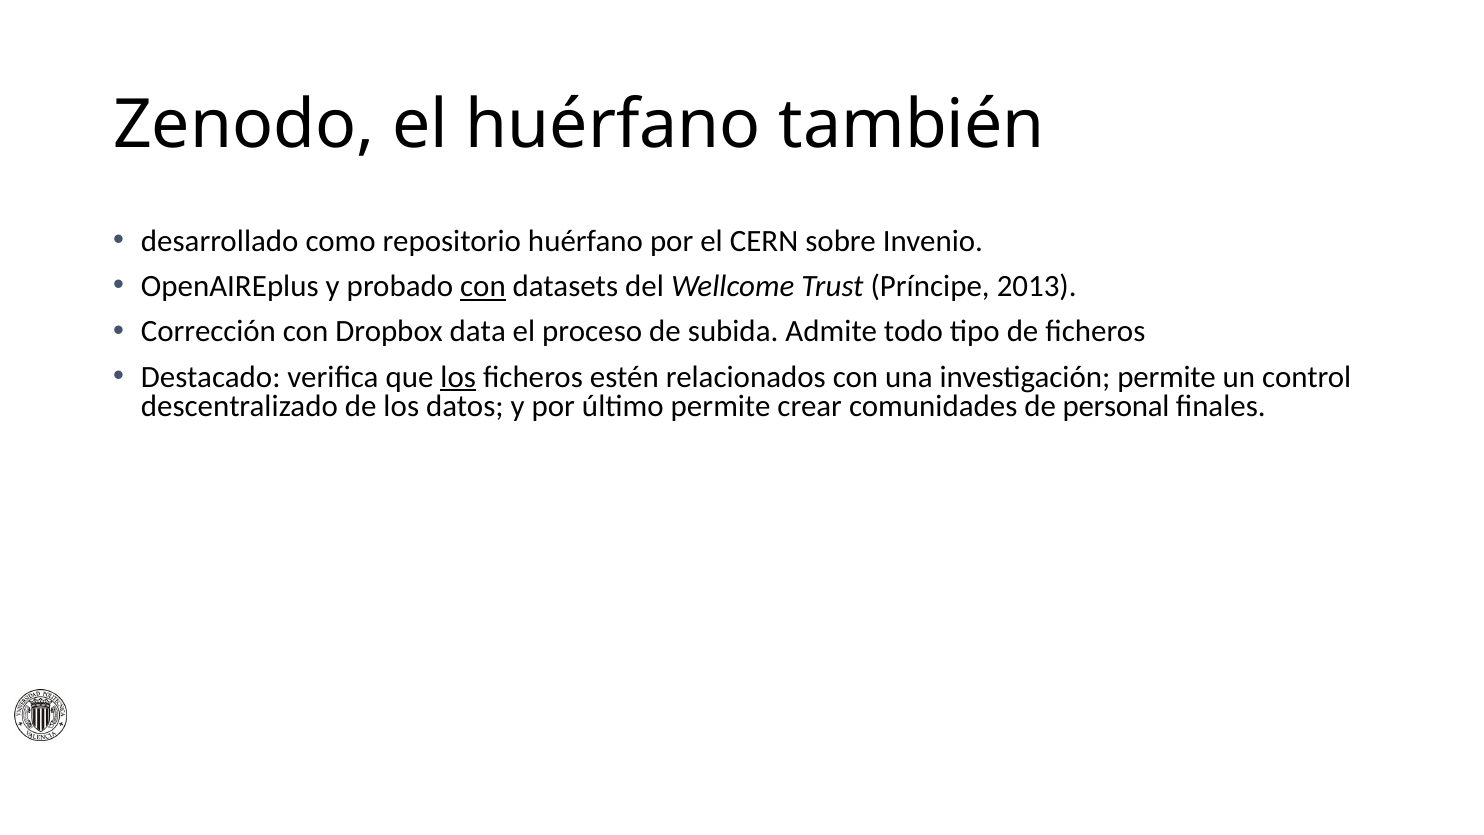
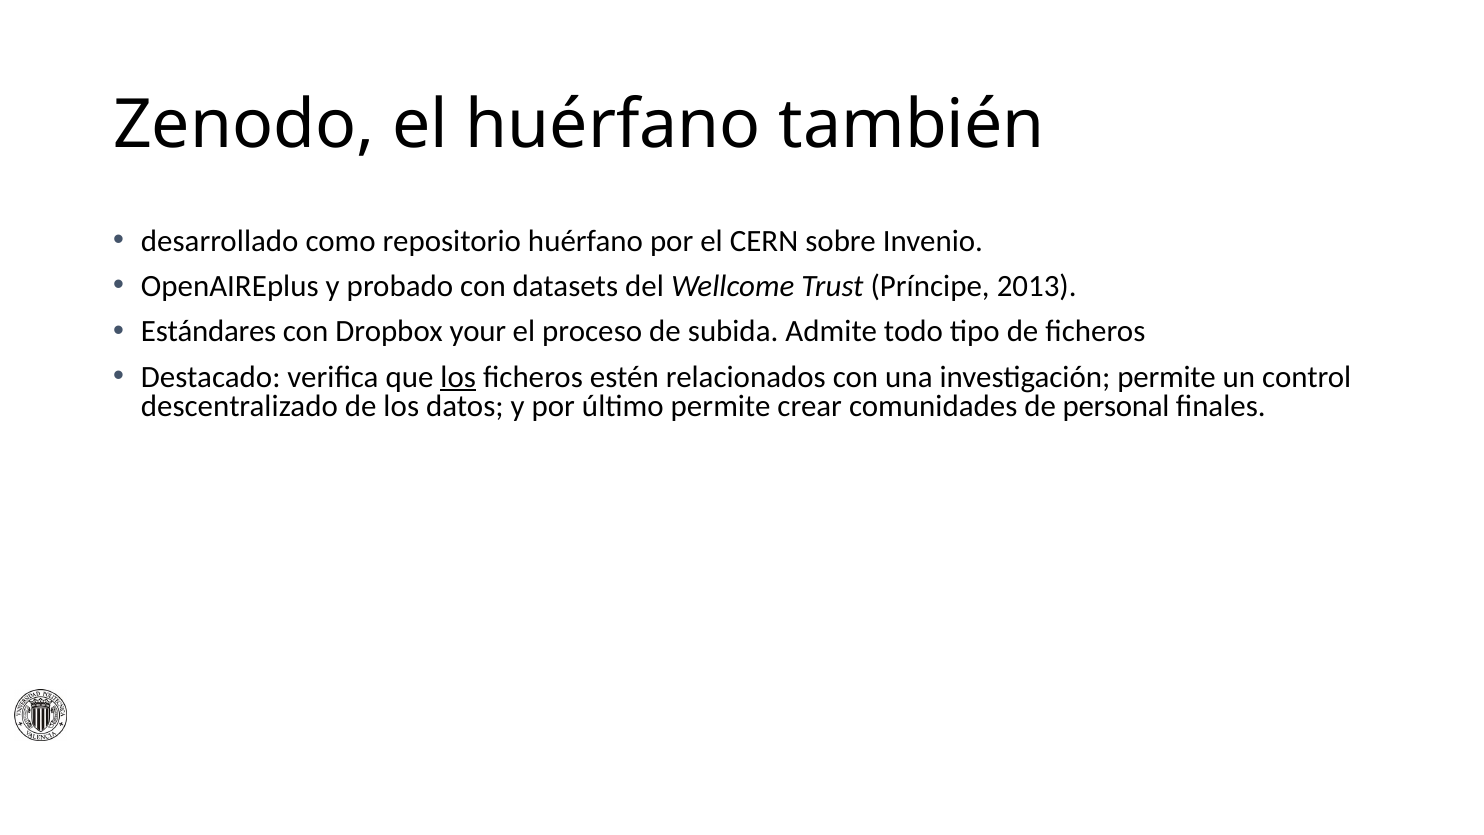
con at (483, 286) underline: present -> none
Corrección: Corrección -> Estándares
data: data -> your
